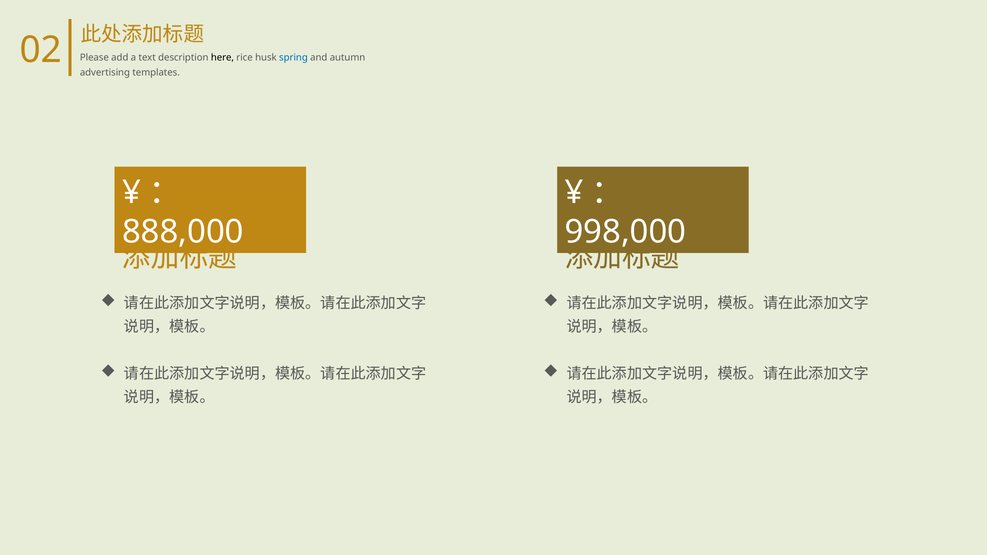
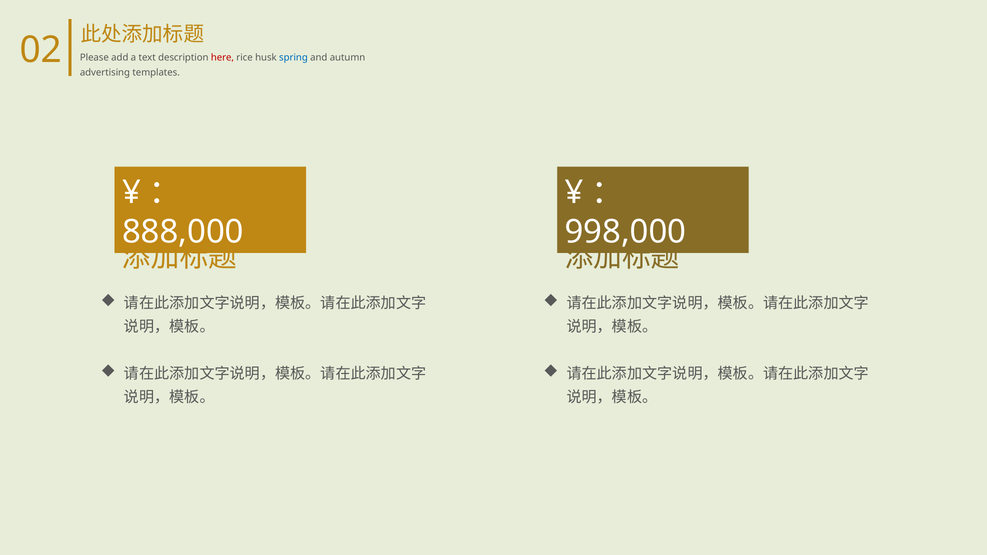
here colour: black -> red
